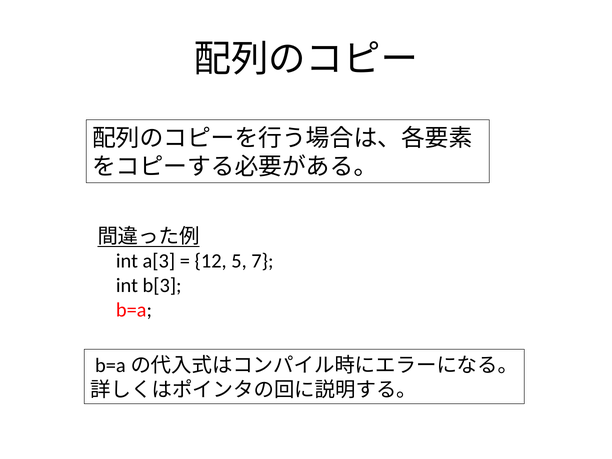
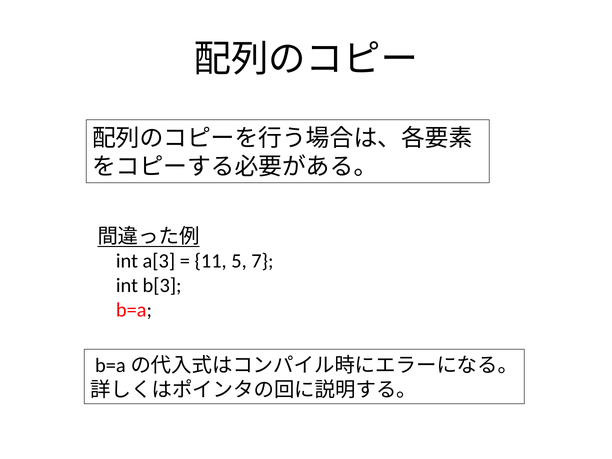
12: 12 -> 11
